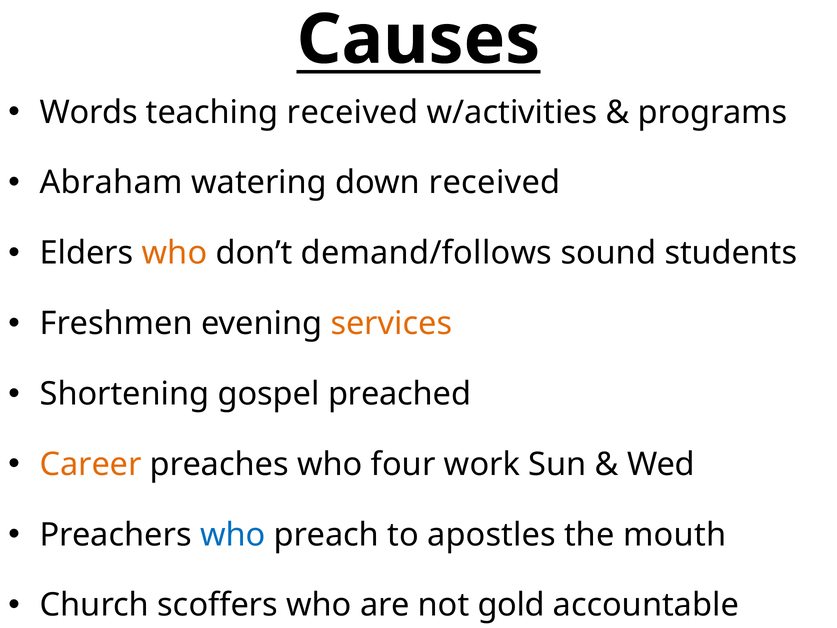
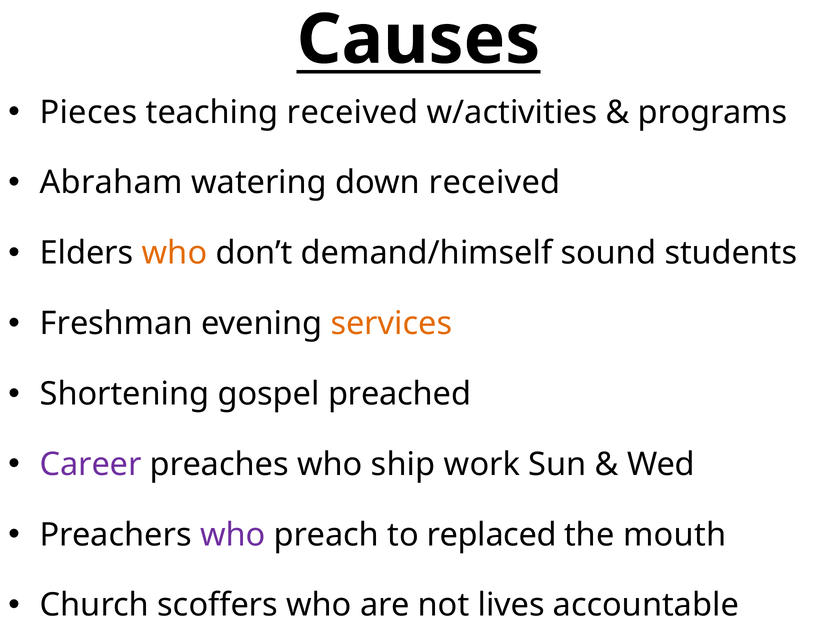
Words: Words -> Pieces
demand/follows: demand/follows -> demand/himself
Freshmen: Freshmen -> Freshman
Career colour: orange -> purple
four: four -> ship
who at (233, 535) colour: blue -> purple
apostles: apostles -> replaced
gold: gold -> lives
